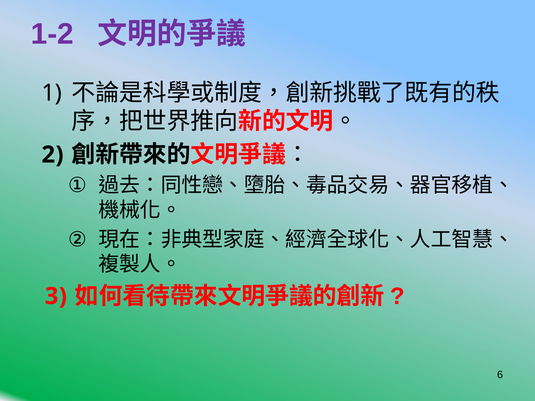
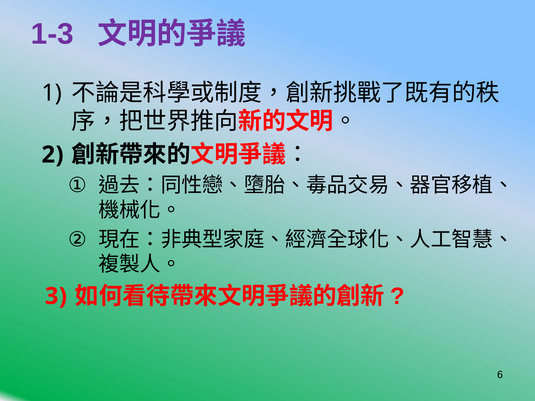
1-2: 1-2 -> 1-3
